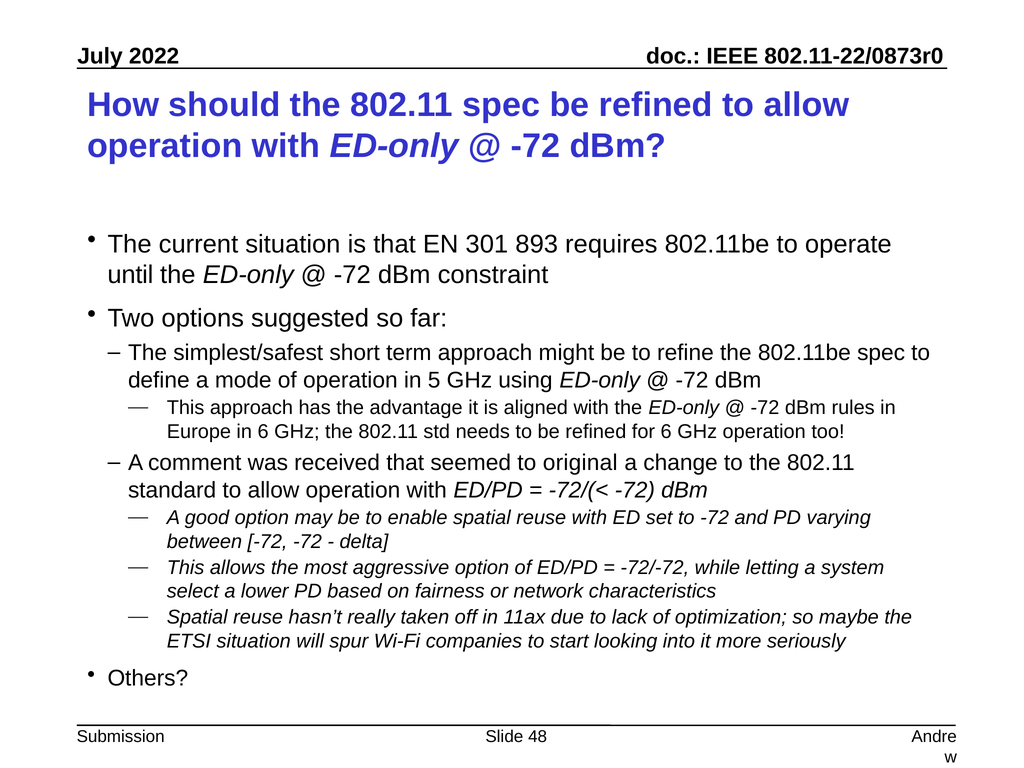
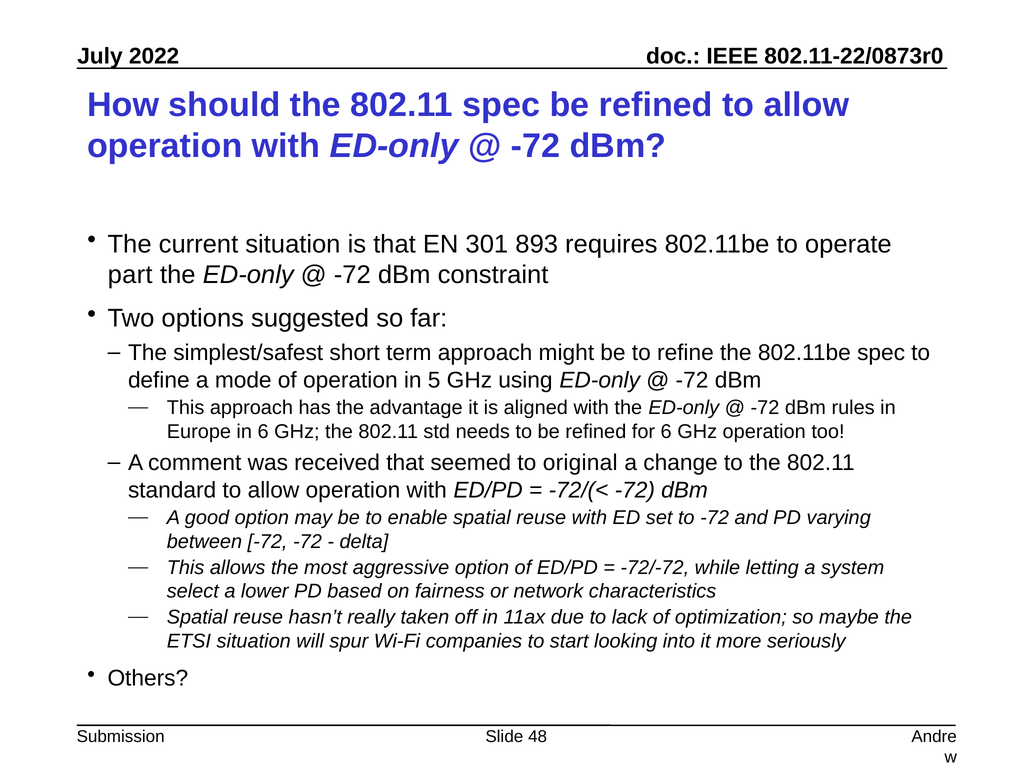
until: until -> part
